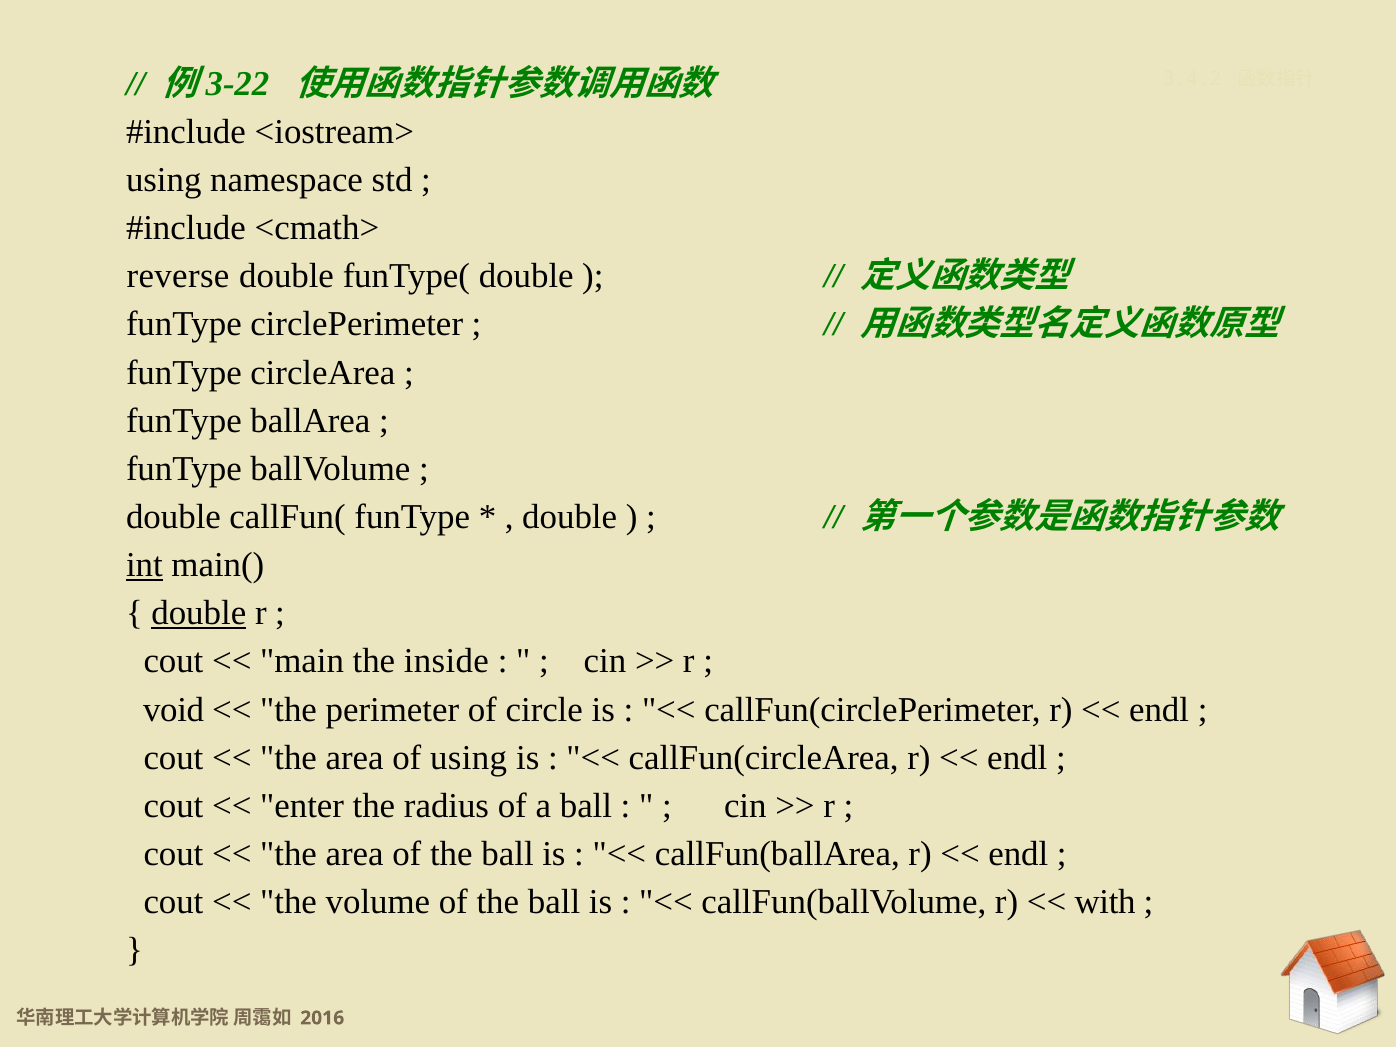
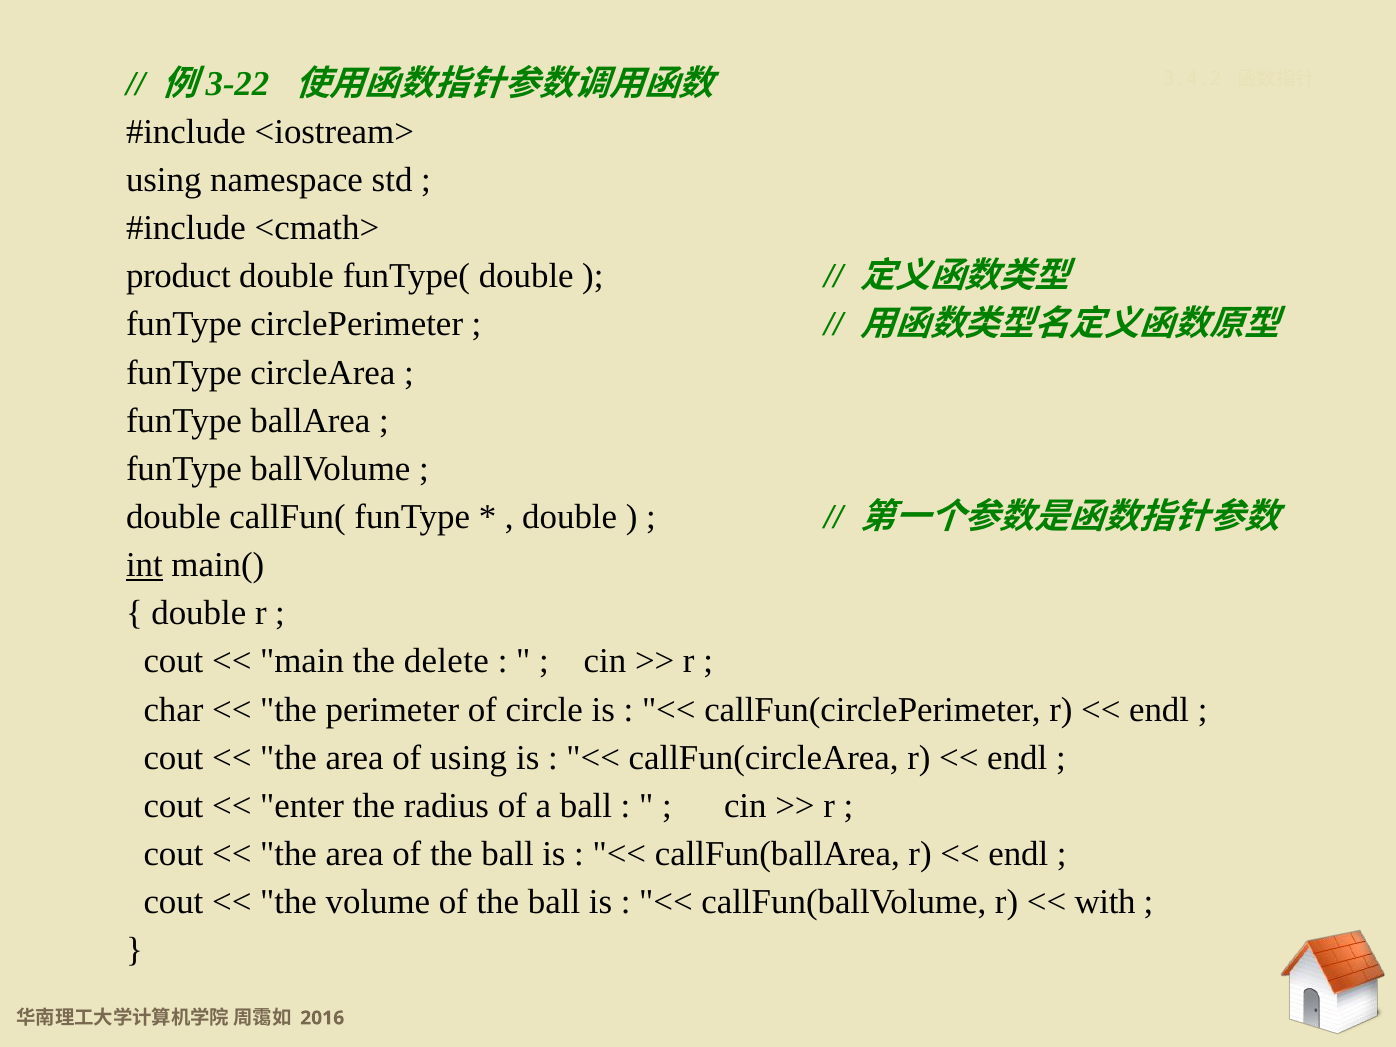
reverse: reverse -> product
double at (199, 613) underline: present -> none
inside: inside -> delete
void: void -> char
